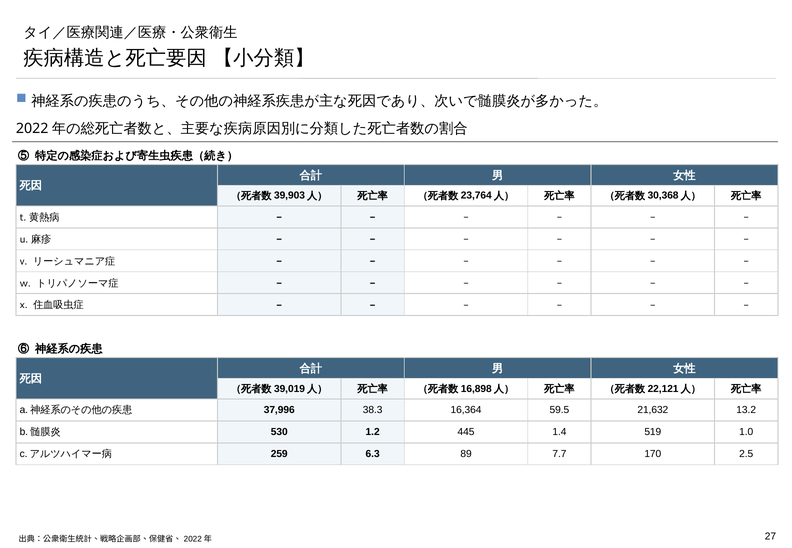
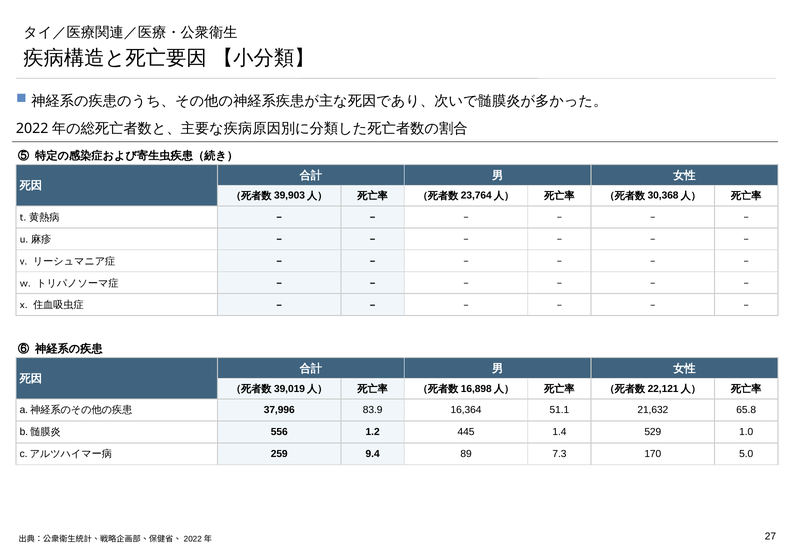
38.3: 38.3 -> 83.9
59.5: 59.5 -> 51.1
13.2: 13.2 -> 65.8
530: 530 -> 556
519: 519 -> 529
6.3: 6.3 -> 9.4
7.7: 7.7 -> 7.3
2.5: 2.5 -> 5.0
